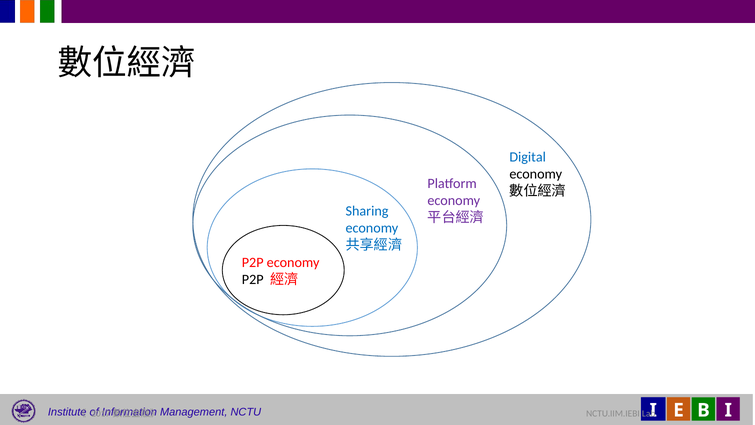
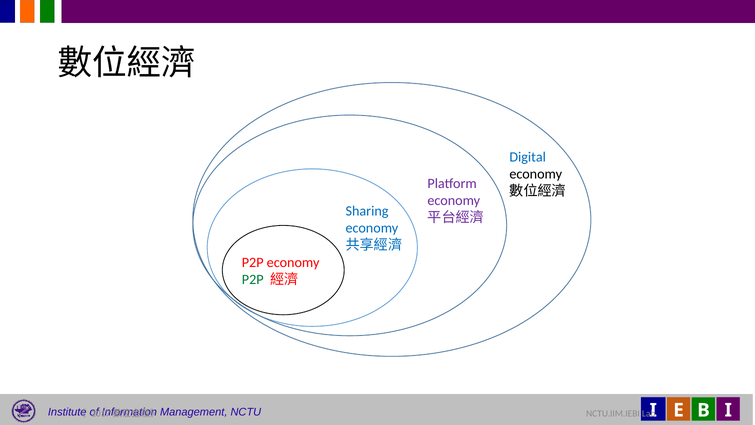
P2P at (253, 279) colour: black -> green
